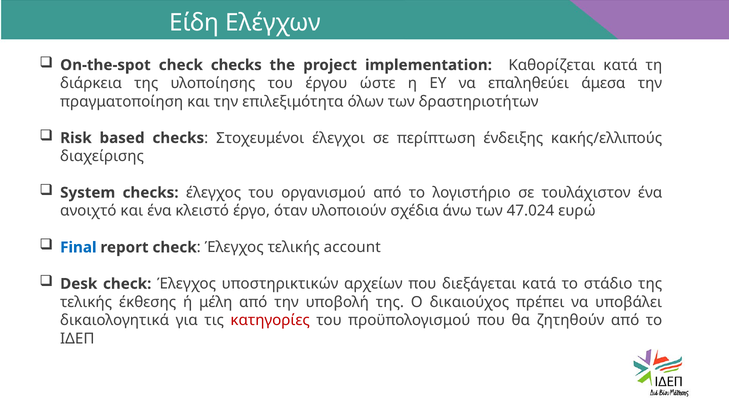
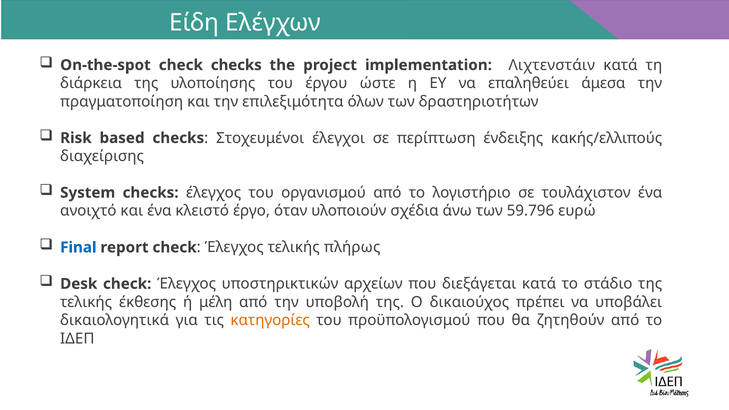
Καθορίζεται: Καθορίζεται -> Λιχτενστάιν
47.024: 47.024 -> 59.796
account: account -> πλήρως
κατηγορίες colour: red -> orange
